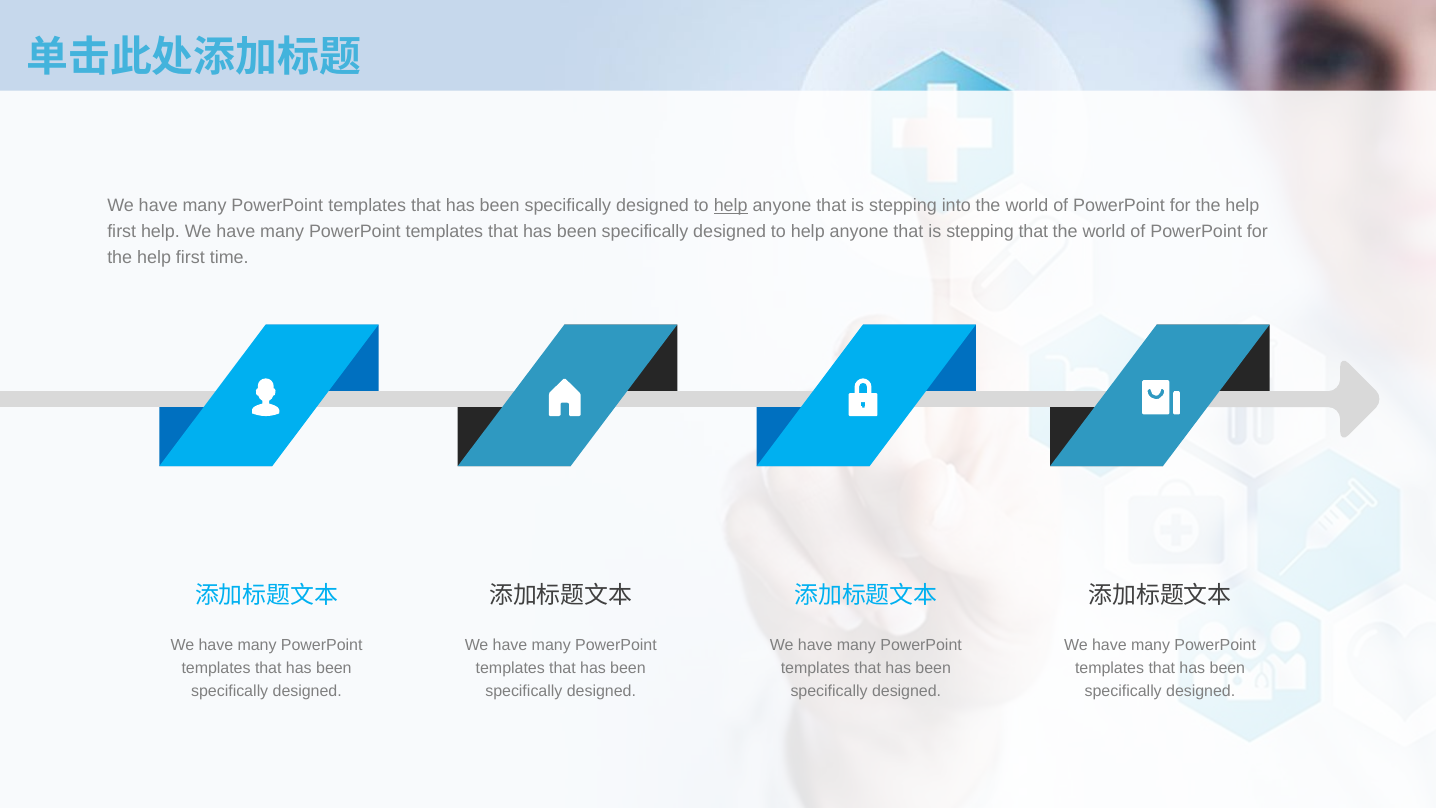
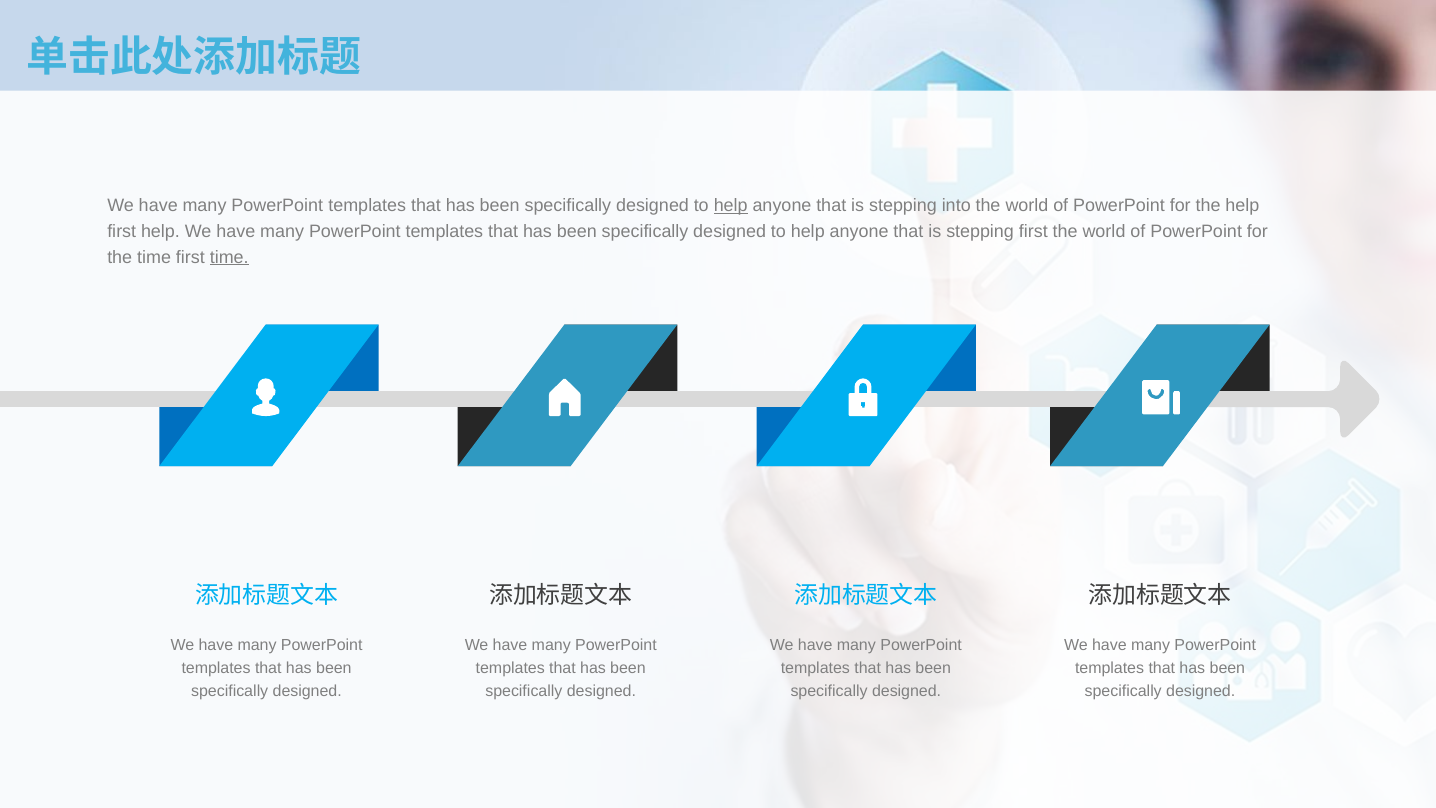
stepping that: that -> first
help at (154, 257): help -> time
time at (229, 257) underline: none -> present
